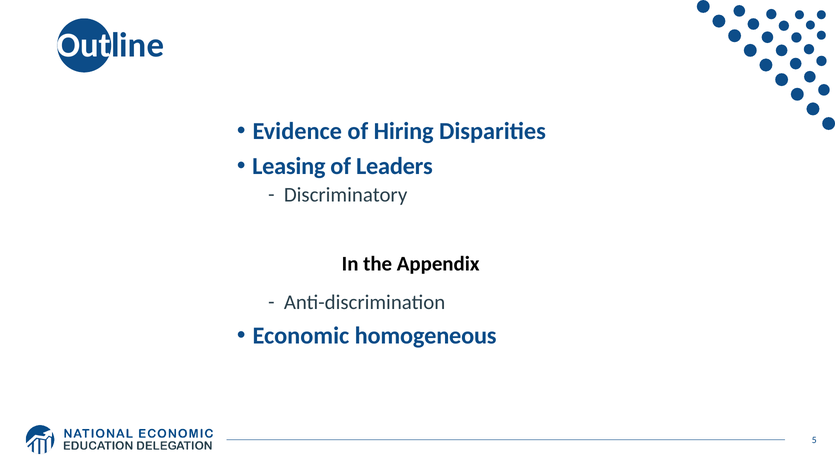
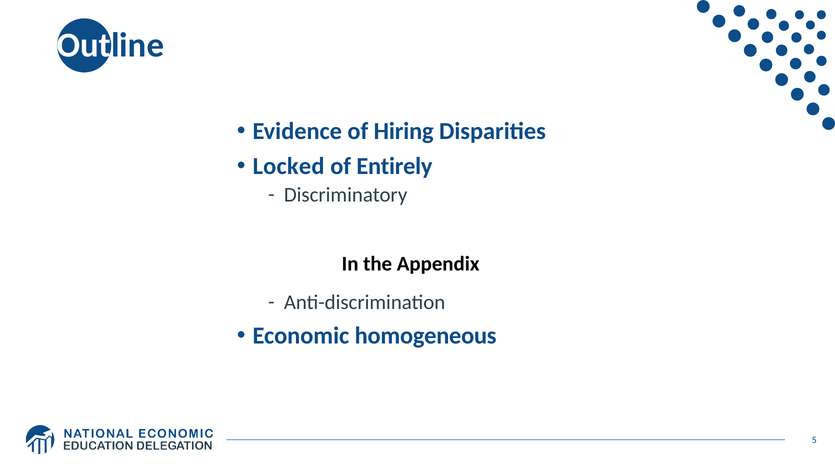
Leasing: Leasing -> Locked
Leaders: Leaders -> Entirely
